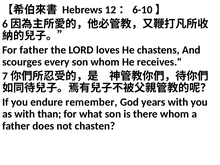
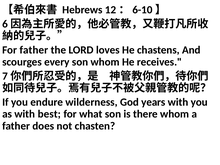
remember: remember -> wilderness
than: than -> best
